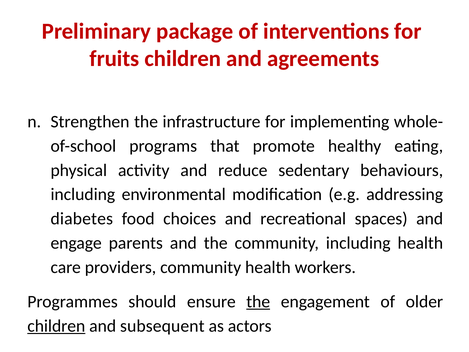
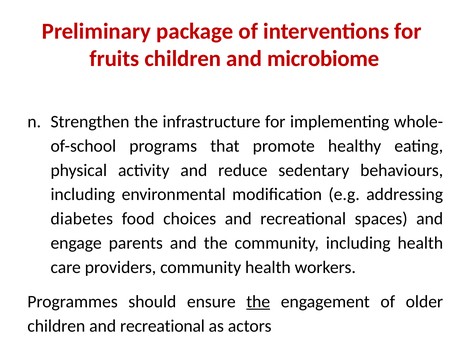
agreements: agreements -> microbiome
children at (56, 326) underline: present -> none
subsequent at (162, 326): subsequent -> recreational
